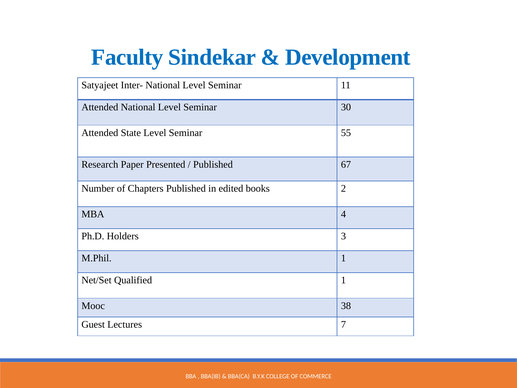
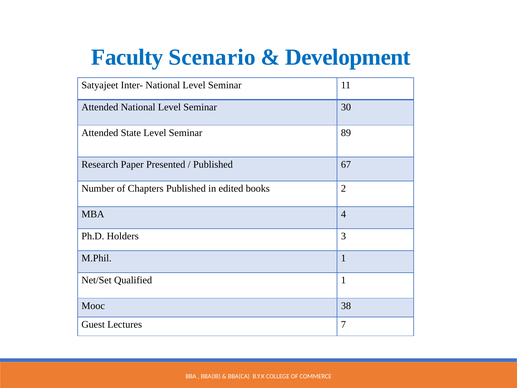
Sindekar: Sindekar -> Scenario
55: 55 -> 89
